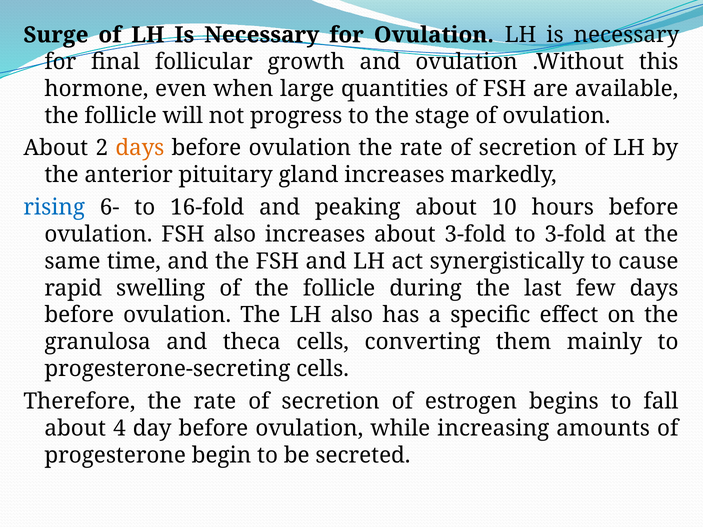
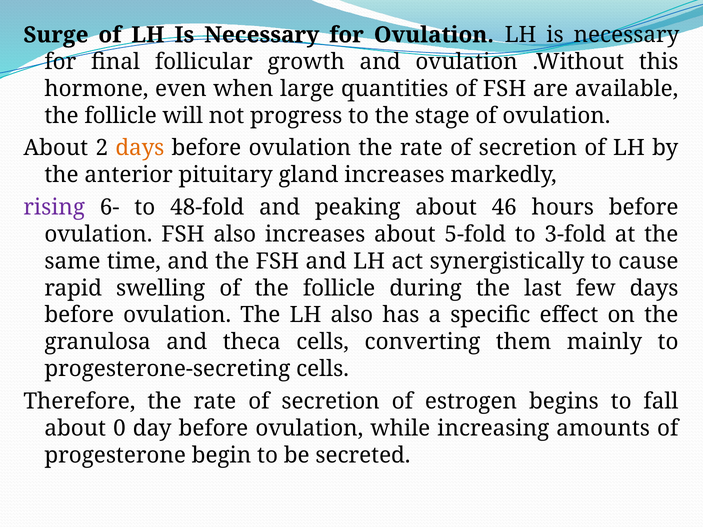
rising colour: blue -> purple
16-fold: 16-fold -> 48-fold
10: 10 -> 46
about 3-fold: 3-fold -> 5-fold
4: 4 -> 0
